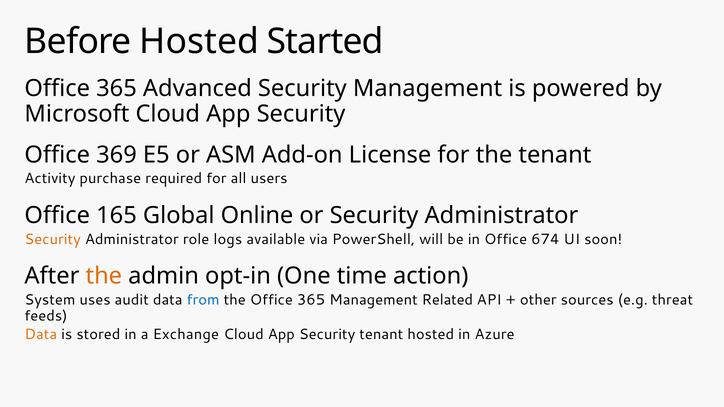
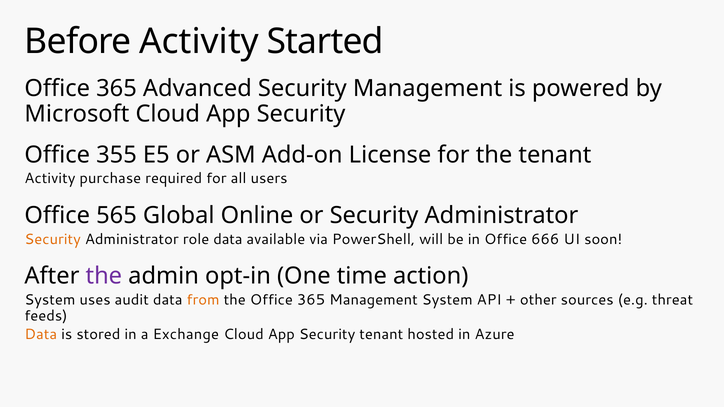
Before Hosted: Hosted -> Activity
369: 369 -> 355
165: 165 -> 565
role logs: logs -> data
674: 674 -> 666
the at (104, 276) colour: orange -> purple
from colour: blue -> orange
Management Related: Related -> System
